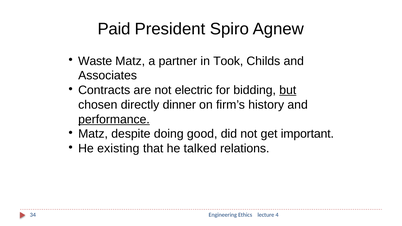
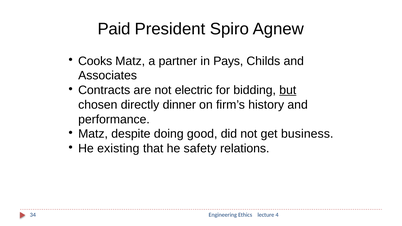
Waste: Waste -> Cooks
Took: Took -> Pays
performance underline: present -> none
important: important -> business
talked: talked -> safety
